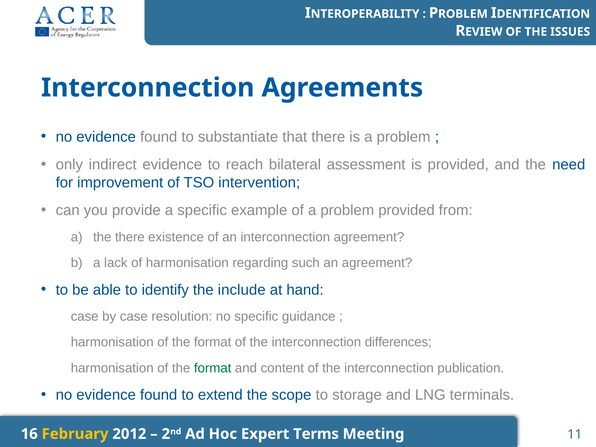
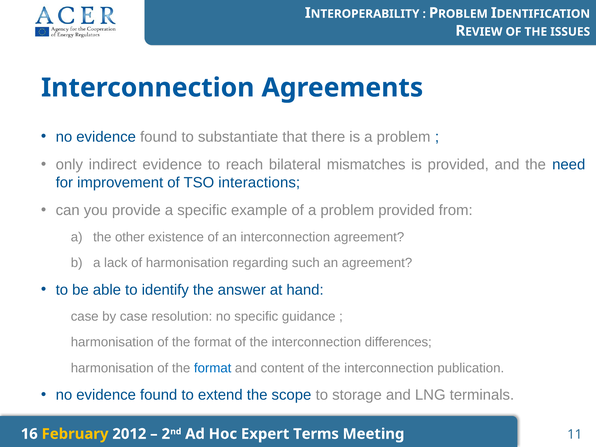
assessment: assessment -> mismatches
intervention: intervention -> interactions
the there: there -> other
include: include -> answer
format at (213, 368) colour: green -> blue
